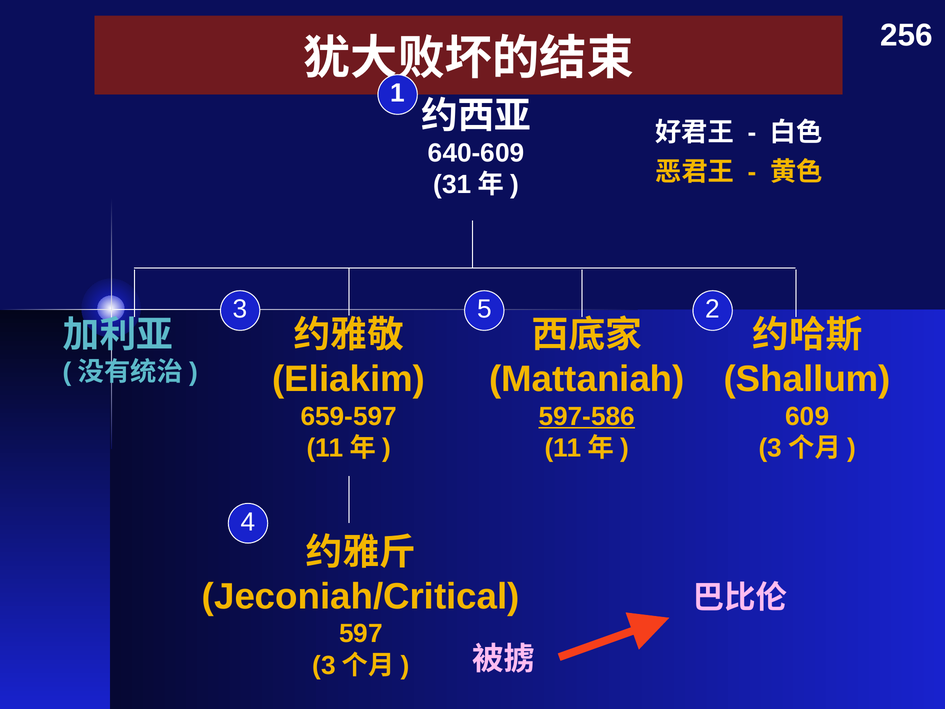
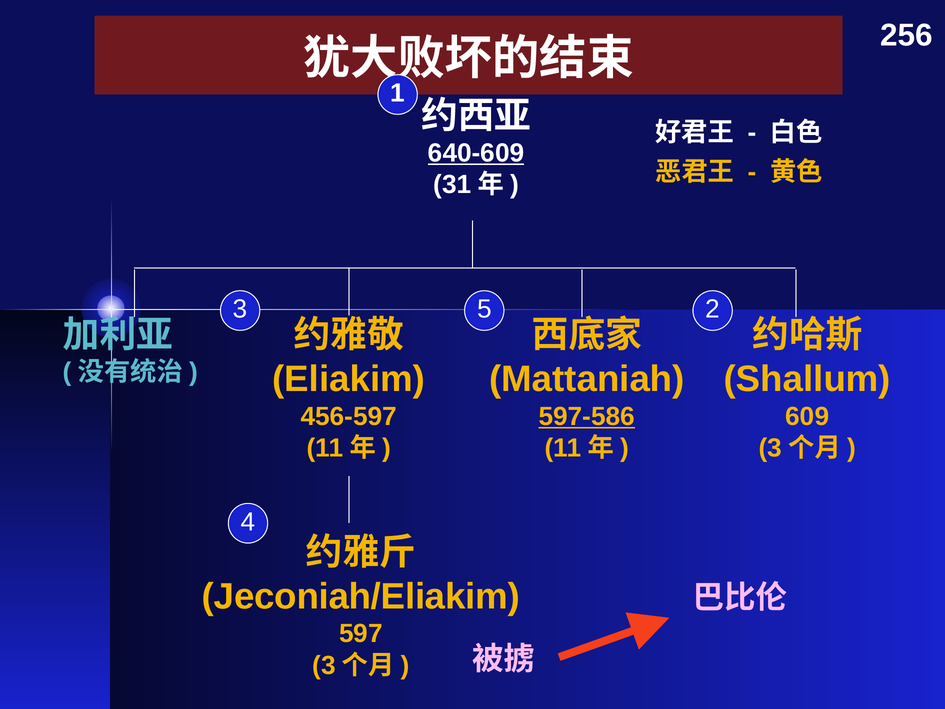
640-609 underline: none -> present
659-597: 659-597 -> 456-597
Jeconiah/Critical: Jeconiah/Critical -> Jeconiah/Eliakim
